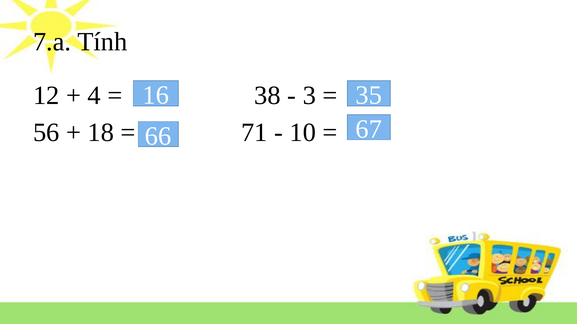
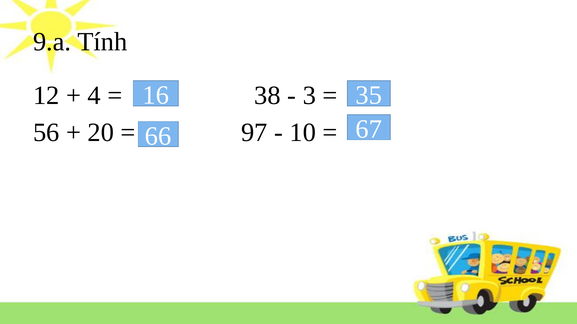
7.a: 7.a -> 9.a
18: 18 -> 20
71: 71 -> 97
